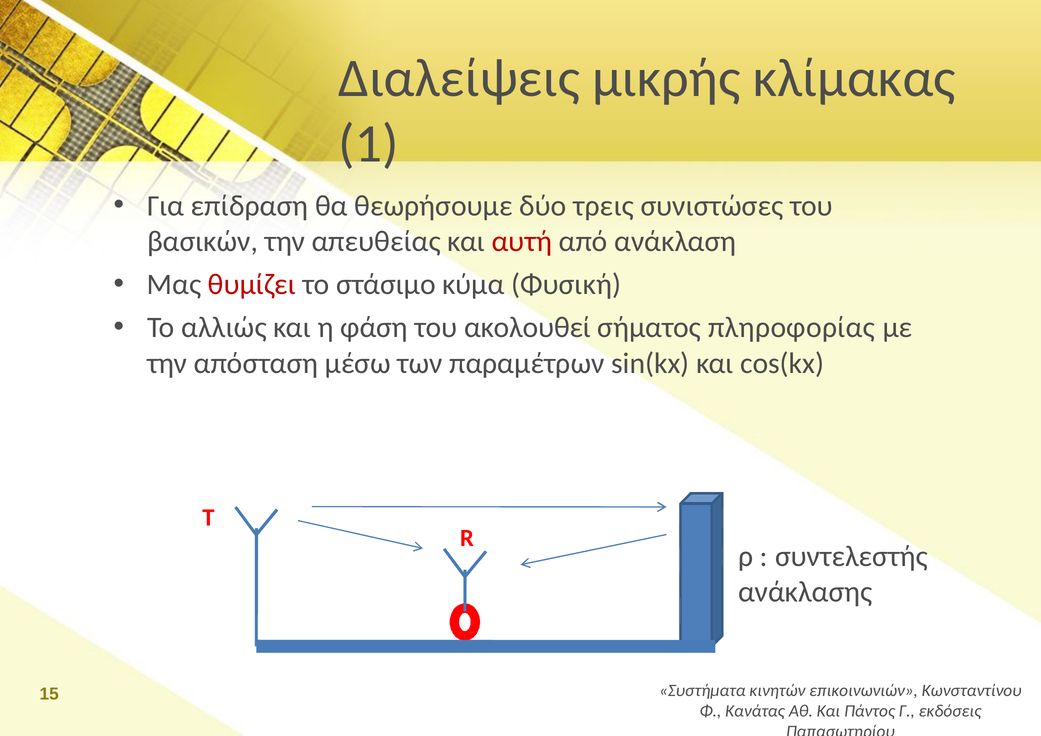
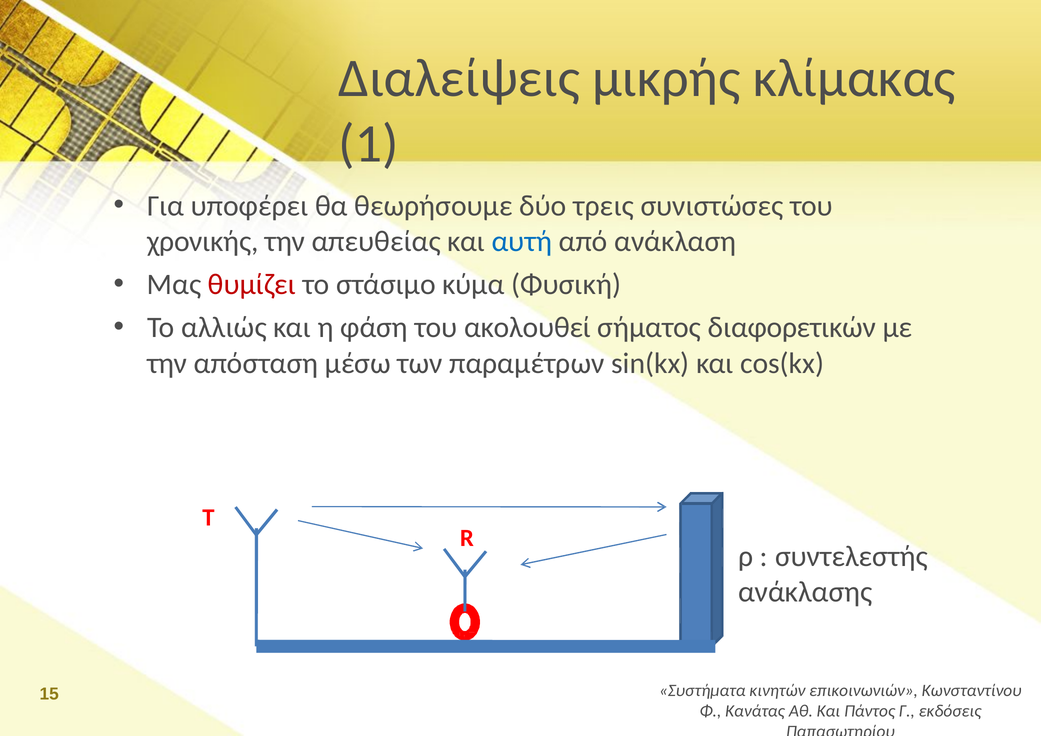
επίδραση: επίδραση -> υποφέρει
βασικών: βασικών -> χρονικής
αυτή colour: red -> blue
πληροφορίας: πληροφορίας -> διαφορετικών
